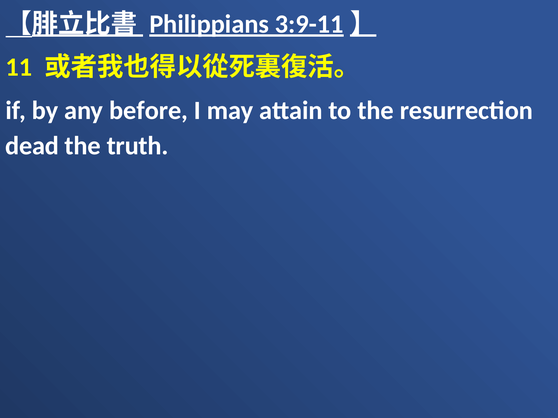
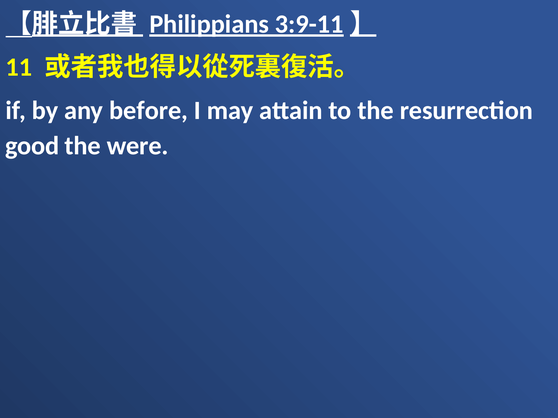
dead: dead -> good
truth: truth -> were
